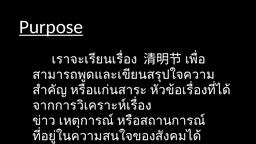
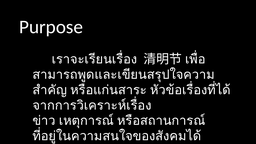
Purpose underline: present -> none
